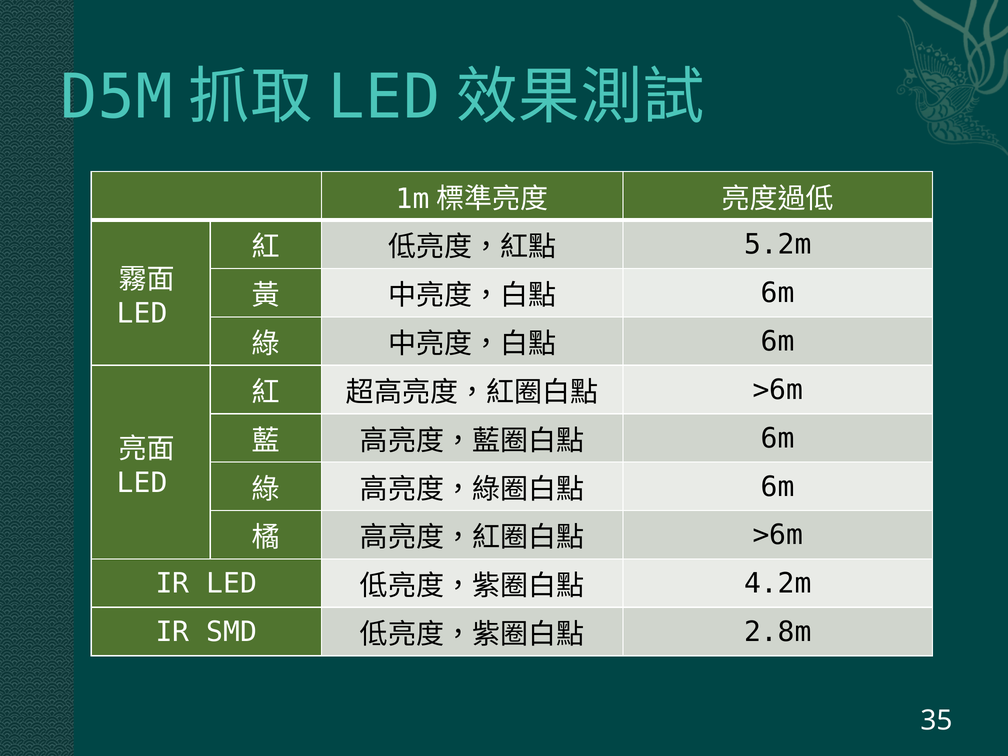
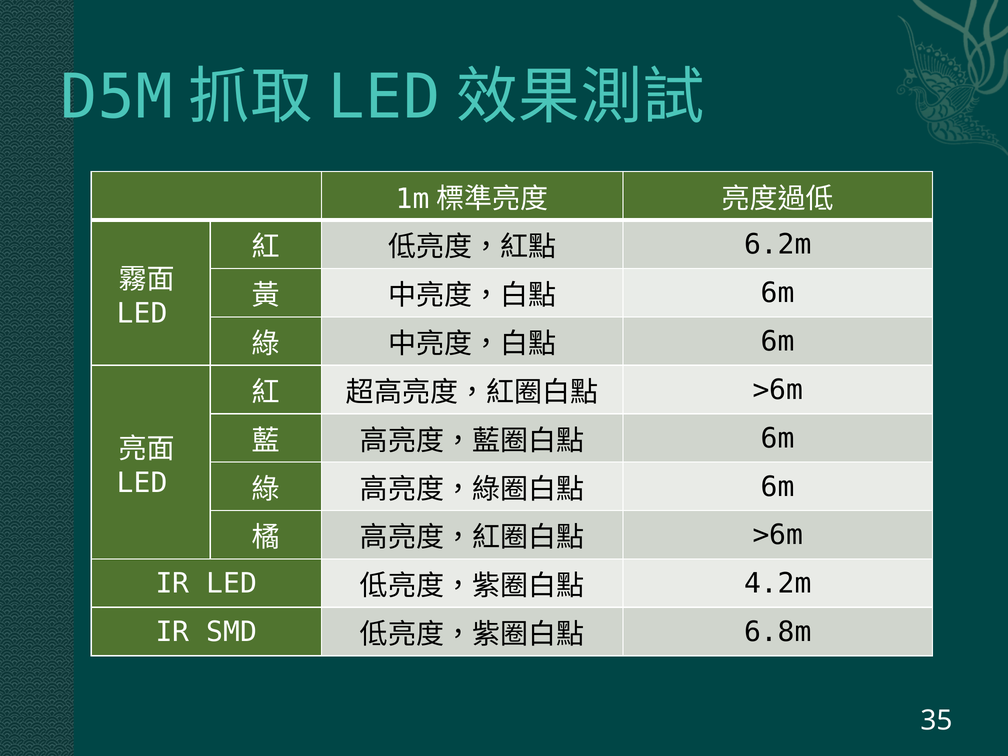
5.2m: 5.2m -> 6.2m
2.8m: 2.8m -> 6.8m
